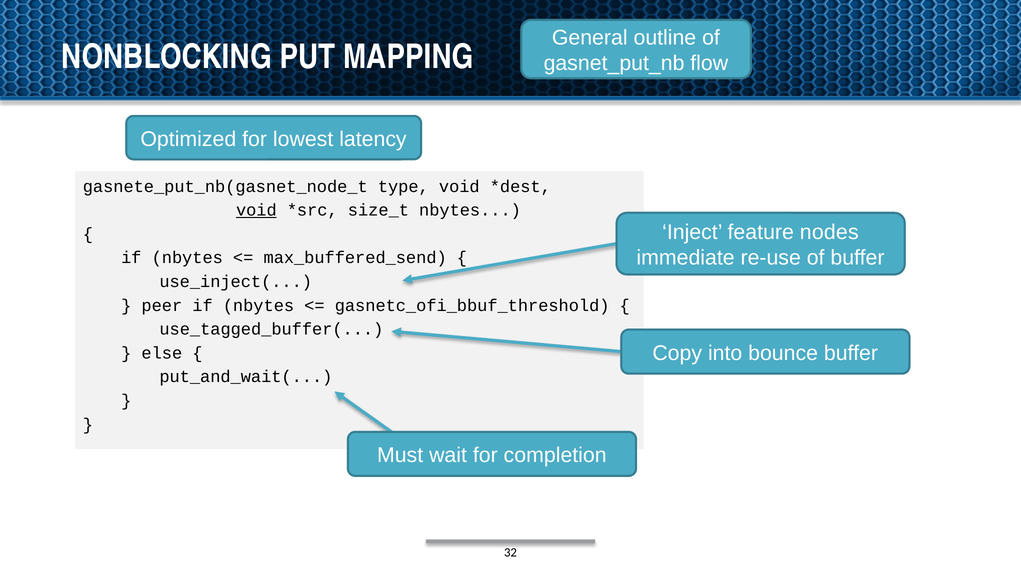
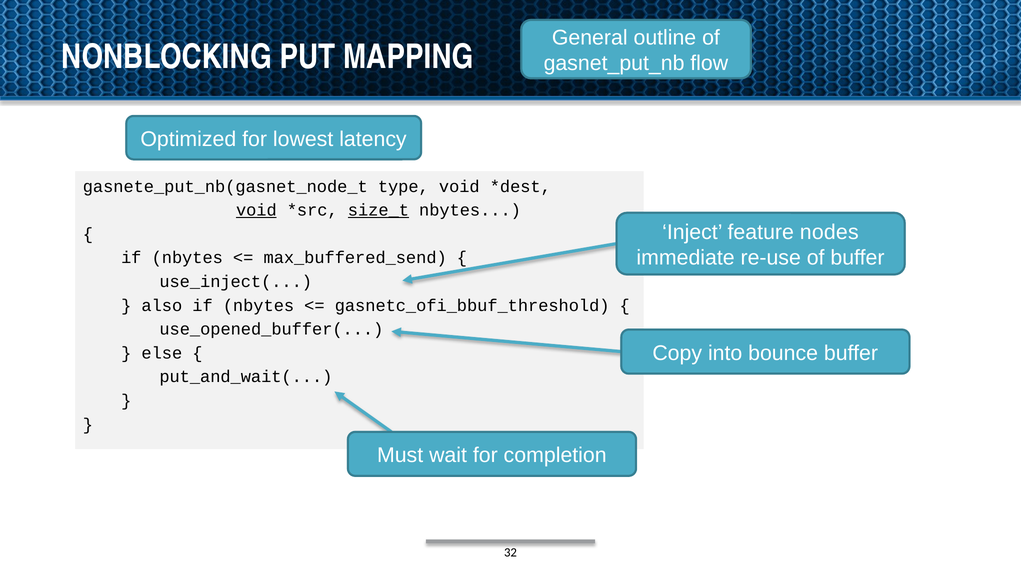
size_t underline: none -> present
peer: peer -> also
use_tagged_buffer(: use_tagged_buffer( -> use_opened_buffer(
